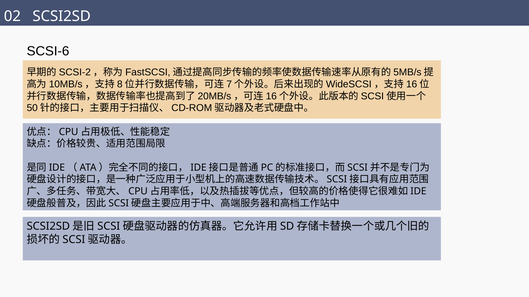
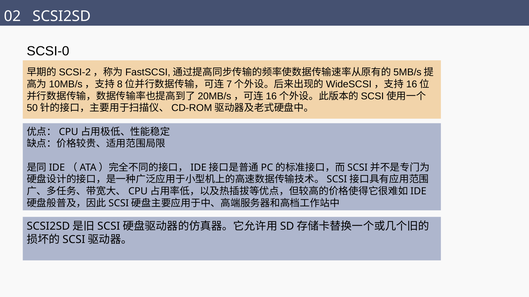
SCSI-6: SCSI-6 -> SCSI-0
